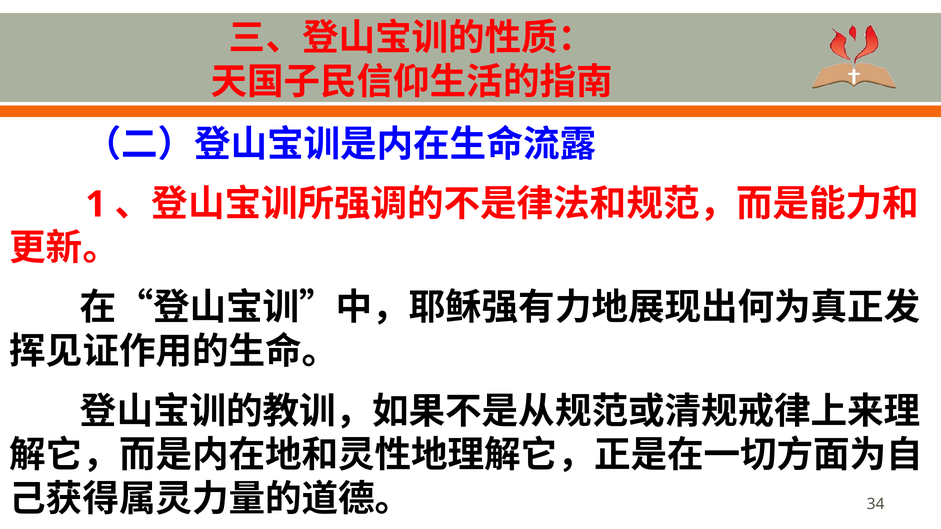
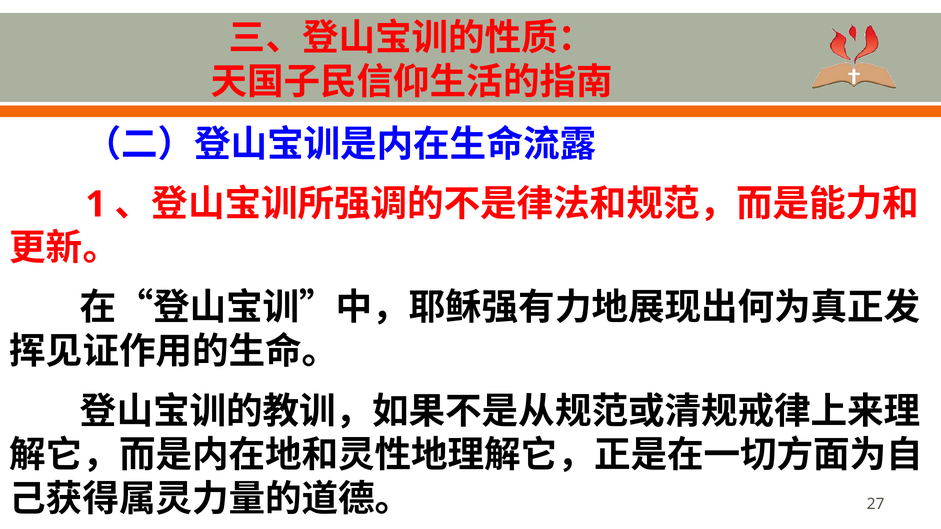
34: 34 -> 27
